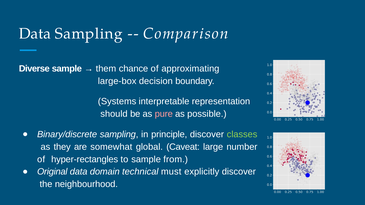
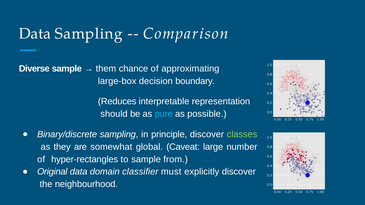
Systems: Systems -> Reduces
pure colour: pink -> light blue
technical: technical -> classiﬁer
